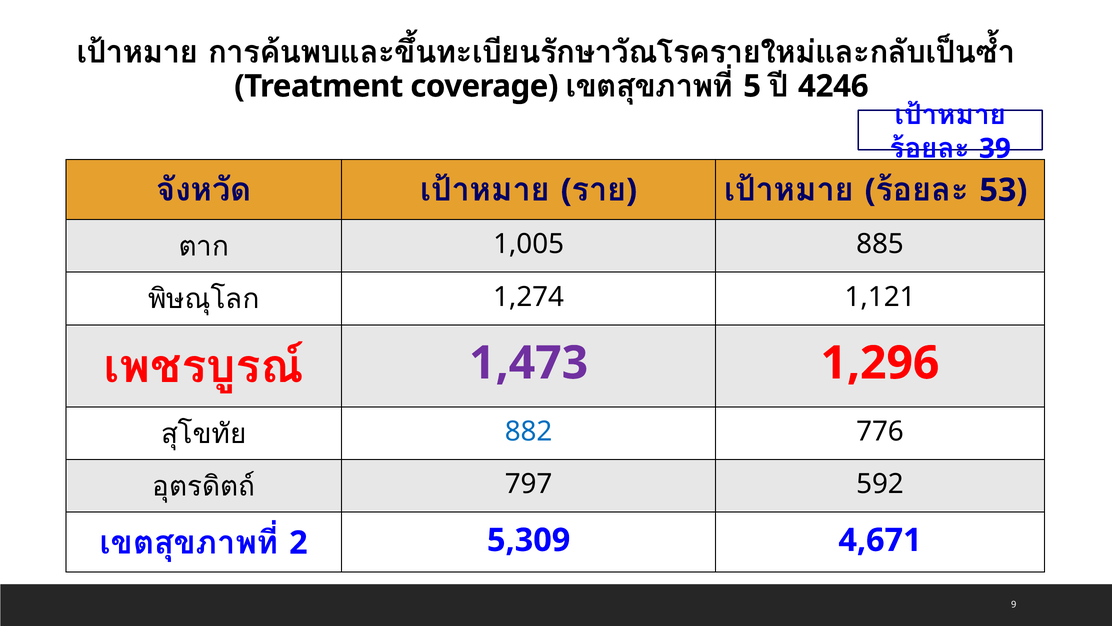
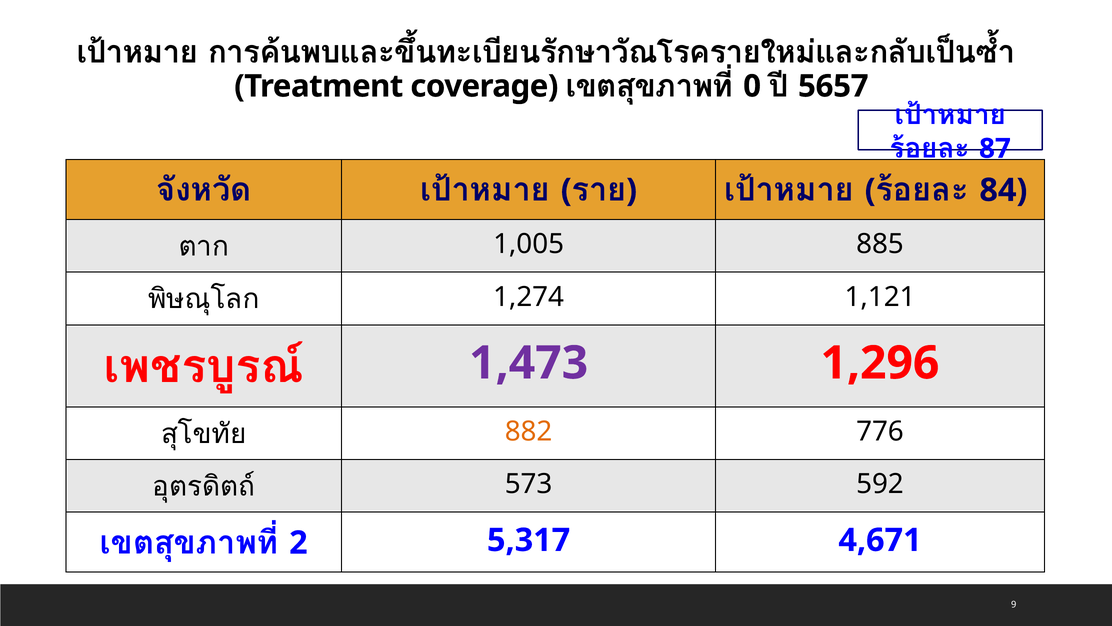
5: 5 -> 0
4246: 4246 -> 5657
39: 39 -> 87
53: 53 -> 84
882 colour: blue -> orange
797: 797 -> 573
5,309: 5,309 -> 5,317
